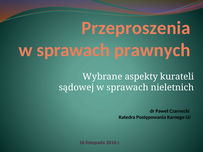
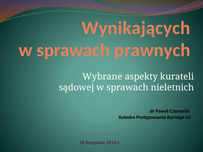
Przeproszenia: Przeproszenia -> Wynikających
